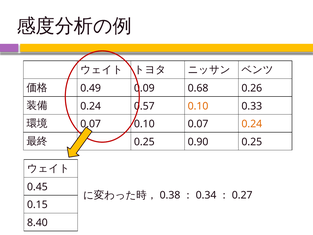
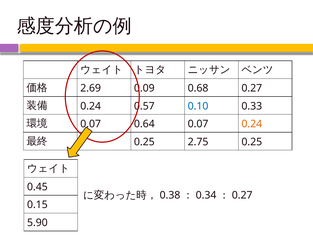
0.49: 0.49 -> 2.69
0.68 0.26: 0.26 -> 0.27
0.10 at (198, 106) colour: orange -> blue
0.10 at (144, 124): 0.10 -> 0.64
0.90: 0.90 -> 2.75
8.40: 8.40 -> 5.90
